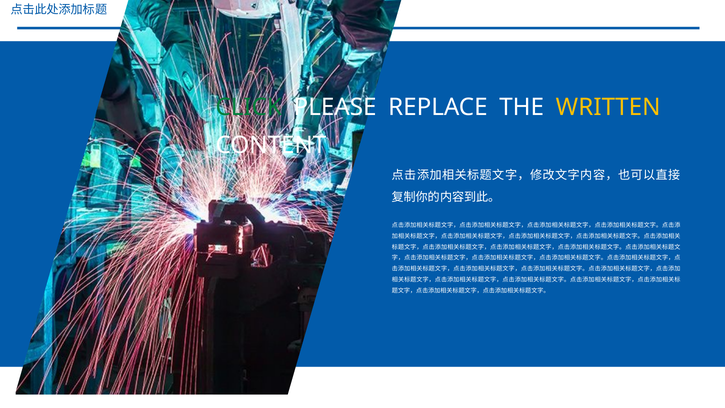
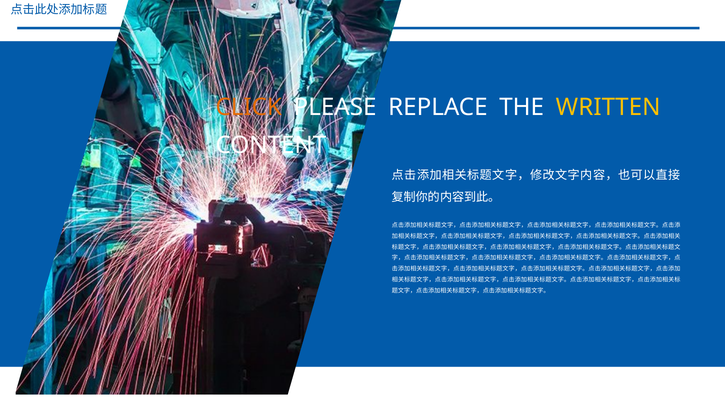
CLICK colour: green -> orange
